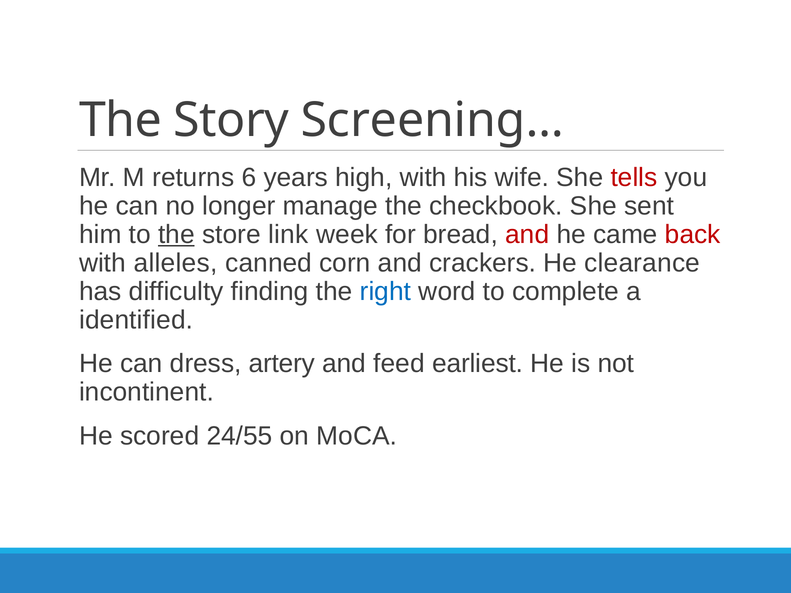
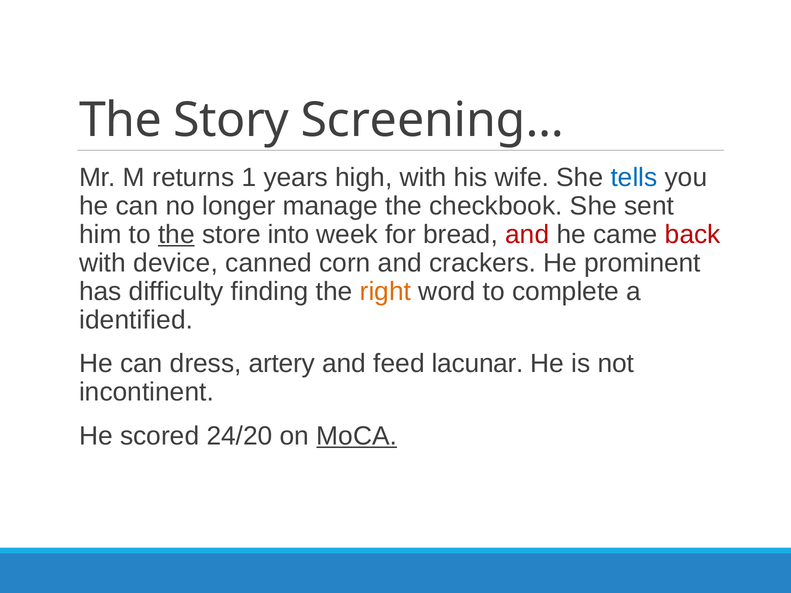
6: 6 -> 1
tells colour: red -> blue
link: link -> into
alleles: alleles -> device
clearance: clearance -> prominent
right colour: blue -> orange
earliest: earliest -> lacunar
24/55: 24/55 -> 24/20
MoCA underline: none -> present
